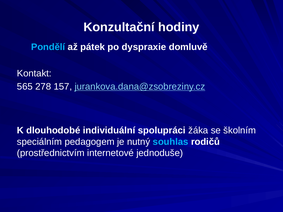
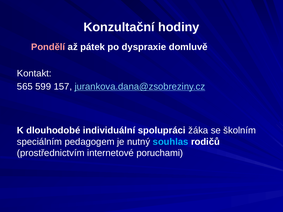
Pondělí colour: light blue -> pink
278: 278 -> 599
jednoduše: jednoduše -> poruchami
